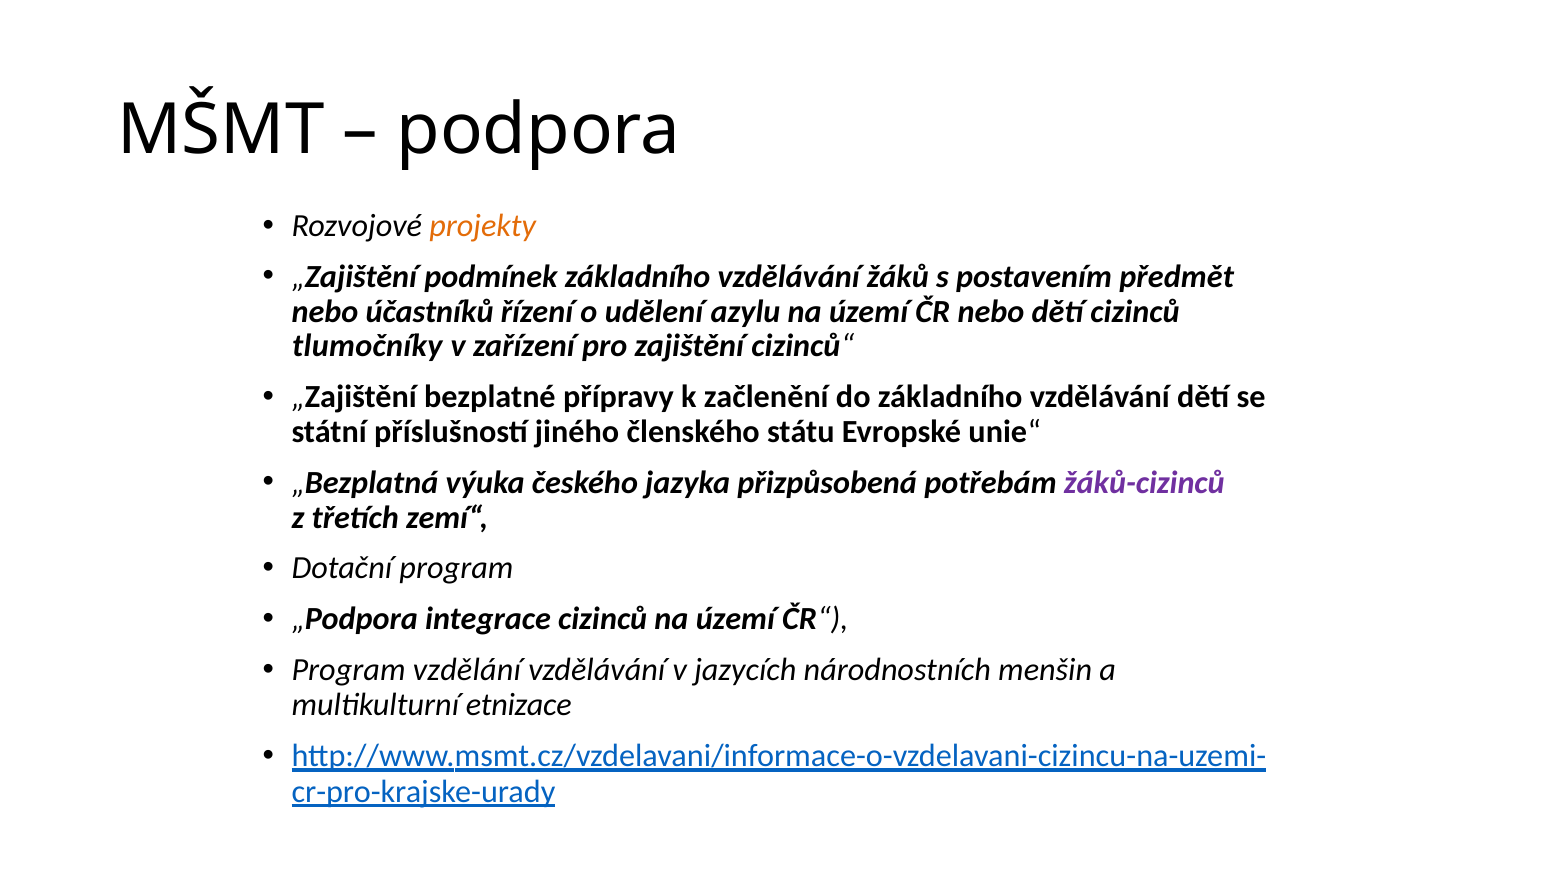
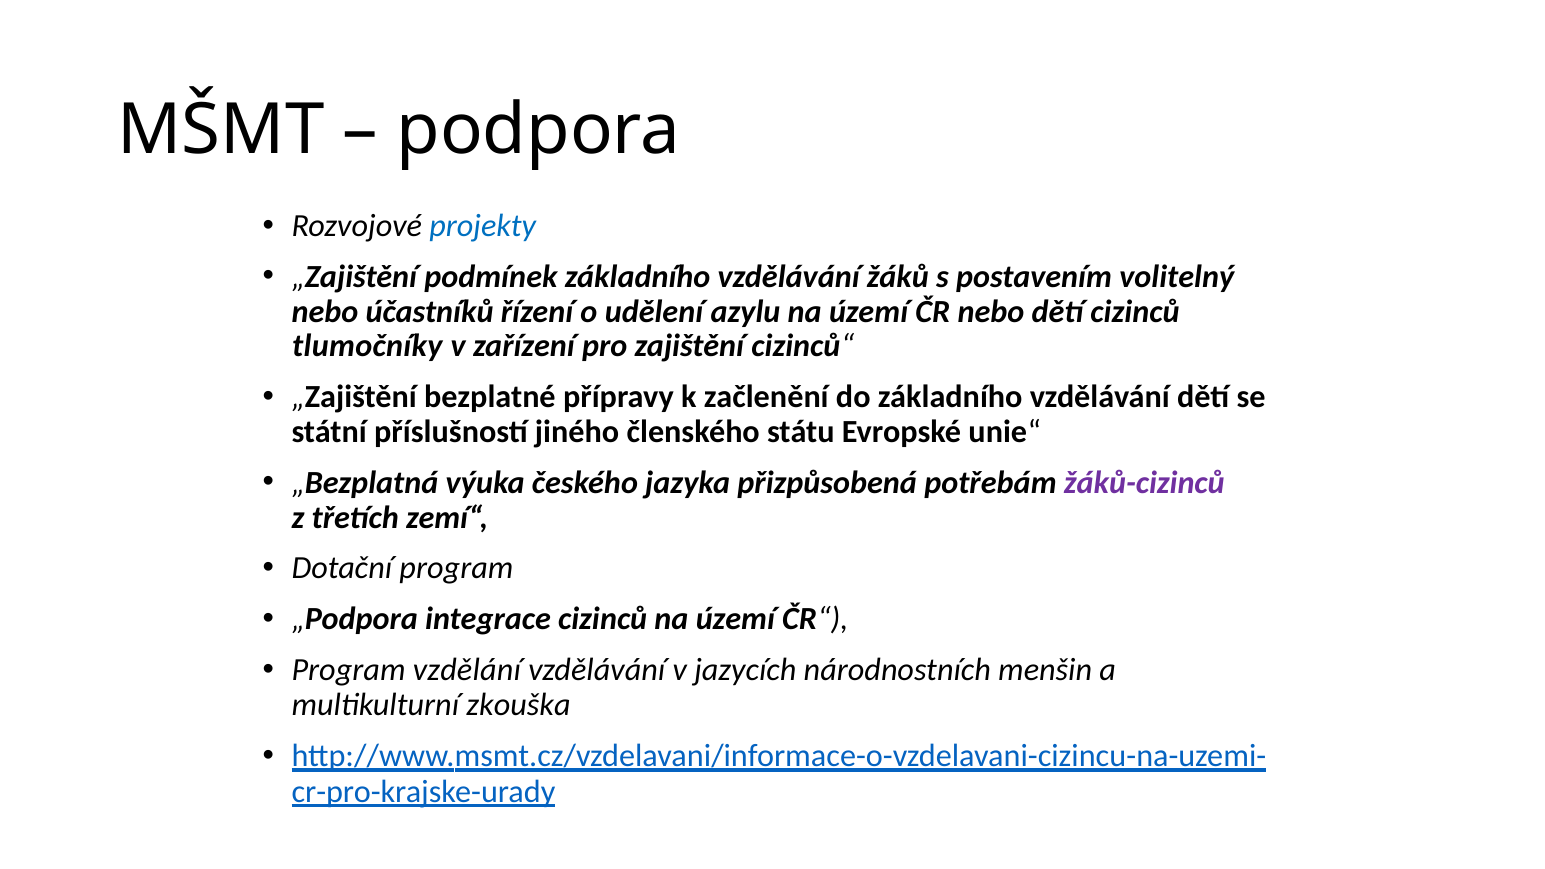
projekty colour: orange -> blue
předmět: předmět -> volitelný
etnizace: etnizace -> zkouška
